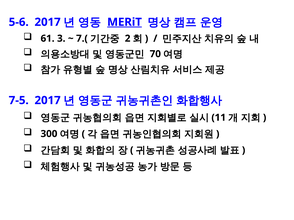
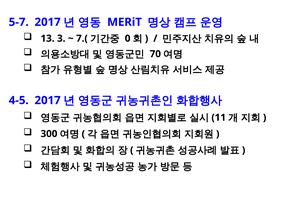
5-6: 5-6 -> 5-7
MERiT underline: present -> none
61: 61 -> 13
2: 2 -> 0
7-5: 7-5 -> 4-5
